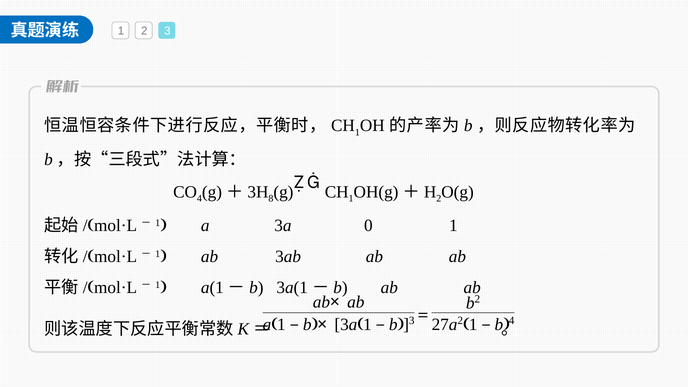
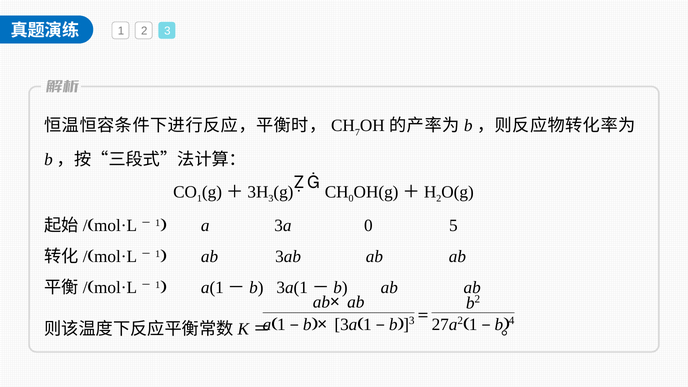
1 at (357, 132): 1 -> 7
4 at (199, 199): 4 -> 1
8 at (271, 199): 8 -> 3
1 at (351, 199): 1 -> 0
0 1: 1 -> 5
